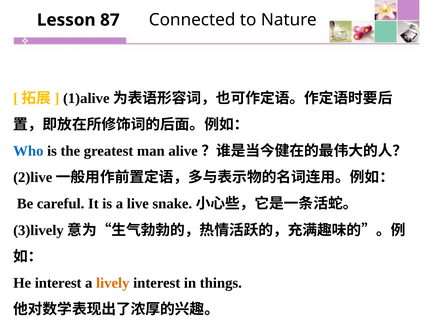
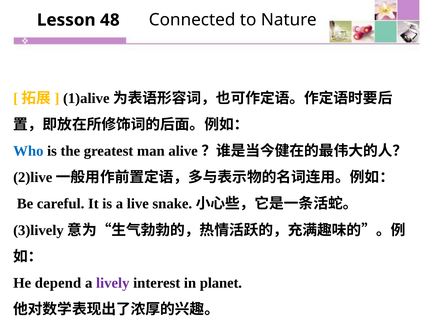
87: 87 -> 48
He interest: interest -> depend
lively colour: orange -> purple
things: things -> planet
